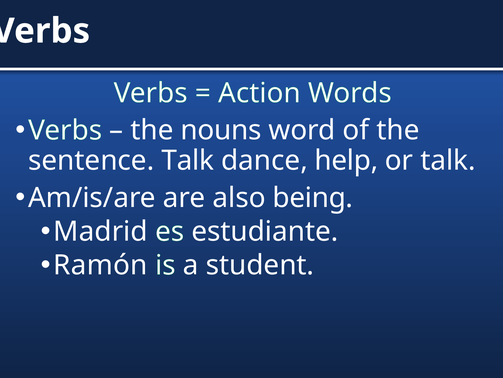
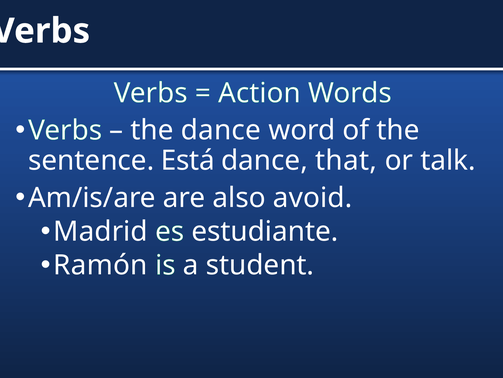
the nouns: nouns -> dance
sentence Talk: Talk -> Está
help: help -> that
being: being -> avoid
